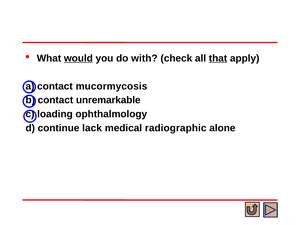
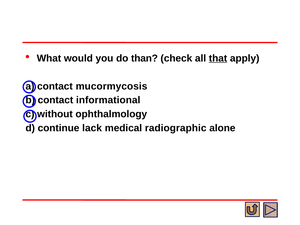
would underline: present -> none
with: with -> than
unremarkable: unremarkable -> informational
loading: loading -> without
